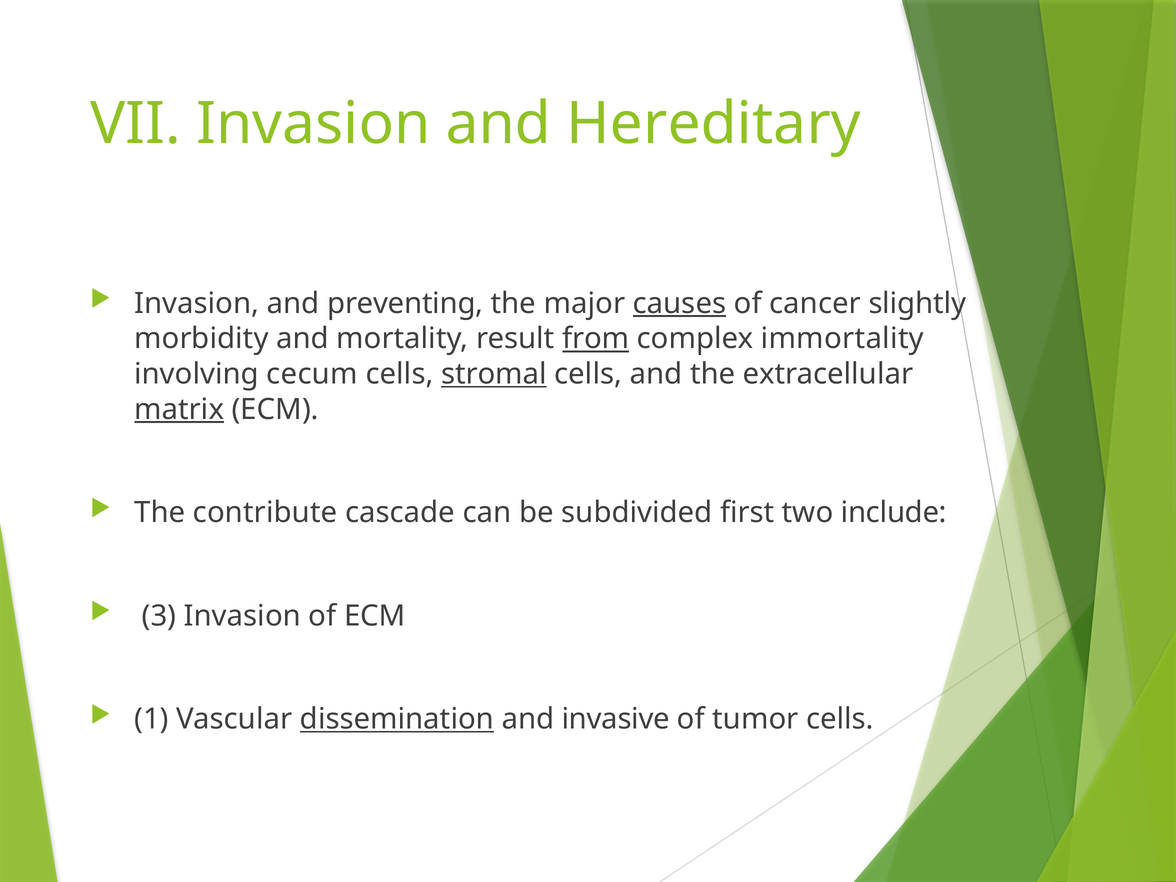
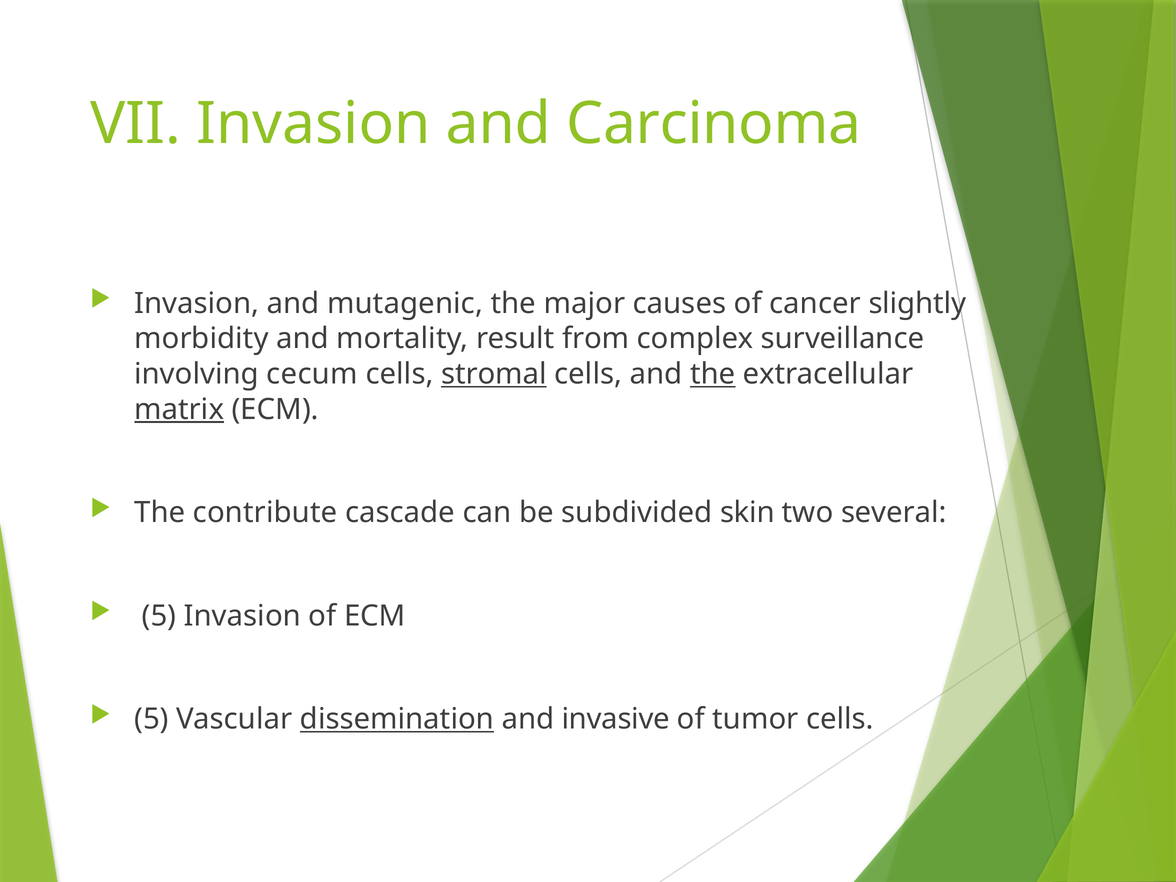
Hereditary: Hereditary -> Carcinoma
preventing: preventing -> mutagenic
causes underline: present -> none
from underline: present -> none
immortality: immortality -> surveillance
the at (713, 374) underline: none -> present
first: first -> skin
include: include -> several
3 at (159, 616): 3 -> 5
1 at (151, 719): 1 -> 5
